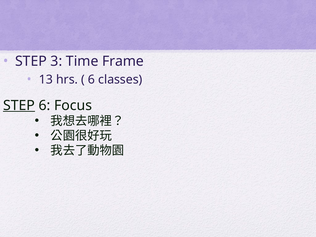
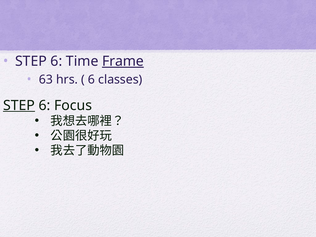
3 at (56, 61): 3 -> 6
Frame underline: none -> present
13: 13 -> 63
